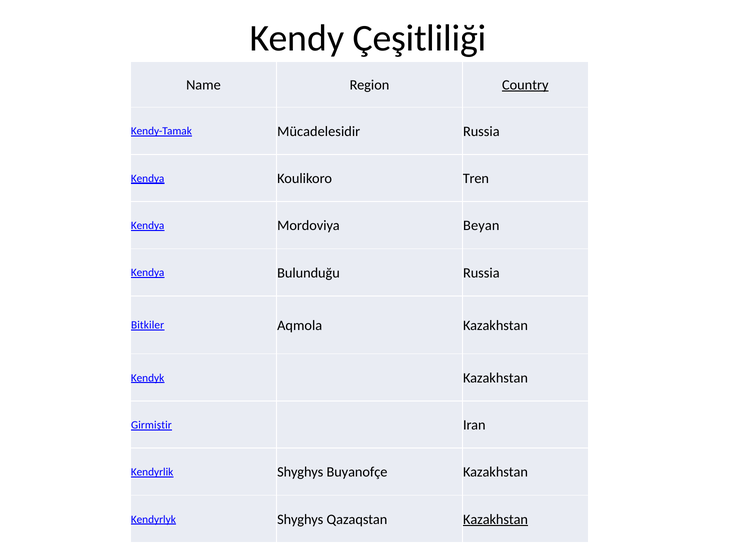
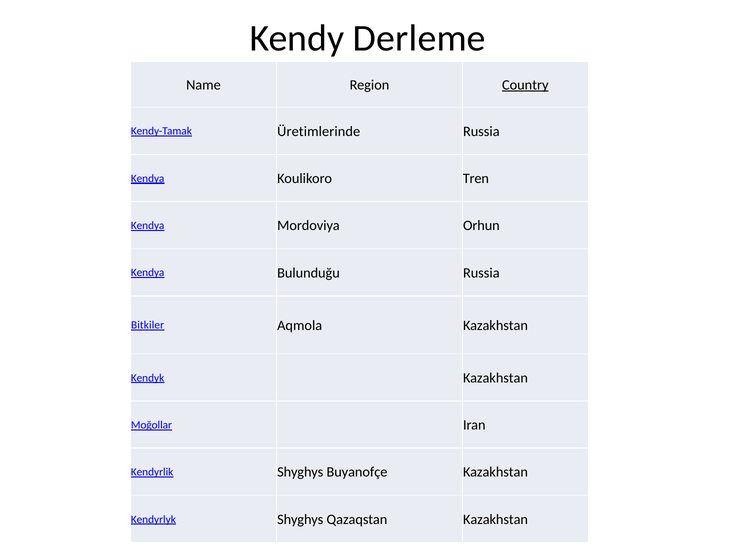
Çeşitliliği: Çeşitliliği -> Derleme
Mücadelesidir: Mücadelesidir -> Üretimlerinde
Beyan: Beyan -> Orhun
Girmiştir: Girmiştir -> Moğollar
Kazakhstan at (495, 519) underline: present -> none
